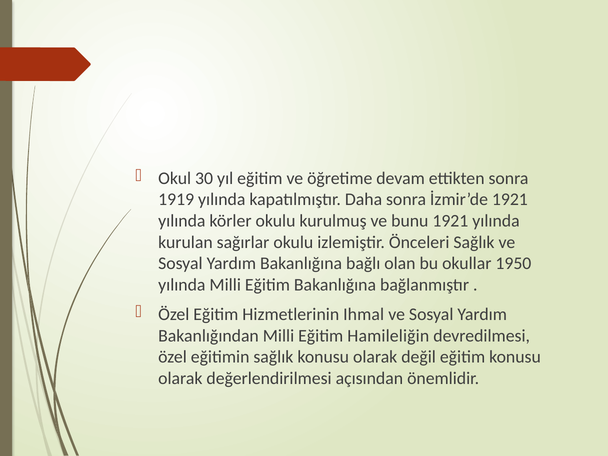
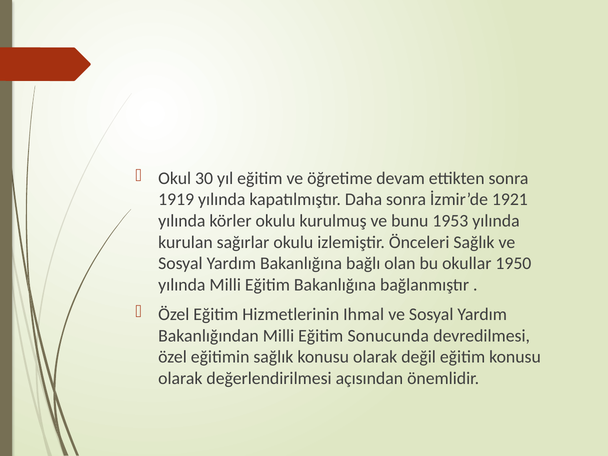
bunu 1921: 1921 -> 1953
Hamileliğin: Hamileliğin -> Sonucunda
